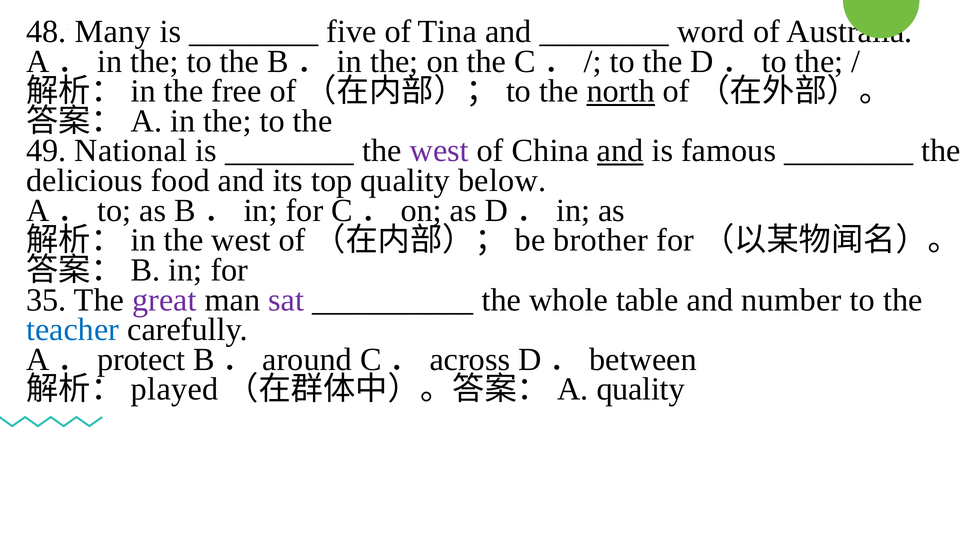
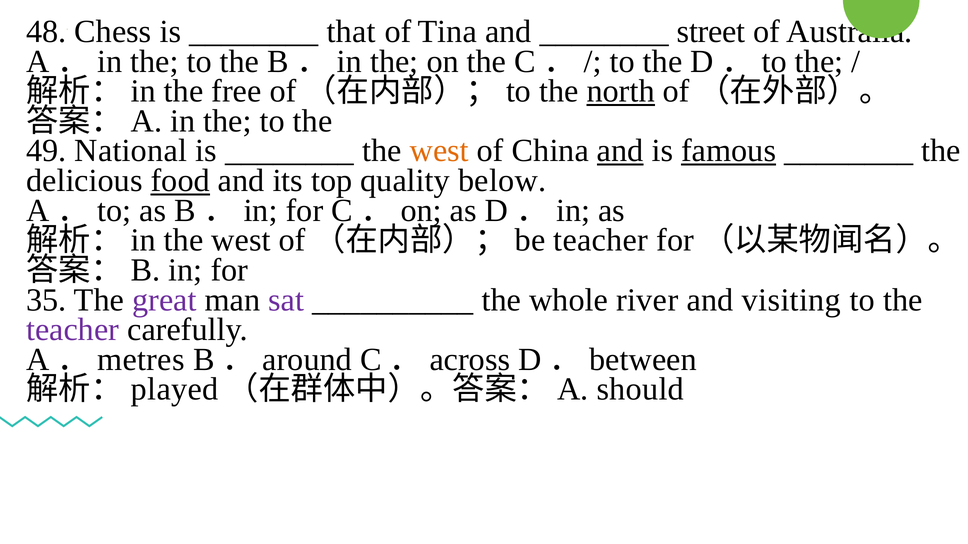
Many: Many -> Chess
five: five -> that
word: word -> street
west at (439, 151) colour: purple -> orange
famous underline: none -> present
food underline: none -> present
brother at (601, 240): brother -> teacher
table: table -> river
number: number -> visiting
teacher at (73, 330) colour: blue -> purple
protect: protect -> metres
quality at (641, 390): quality -> should
